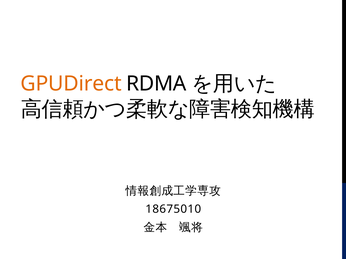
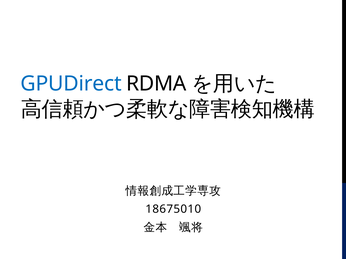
GPUDirect colour: orange -> blue
